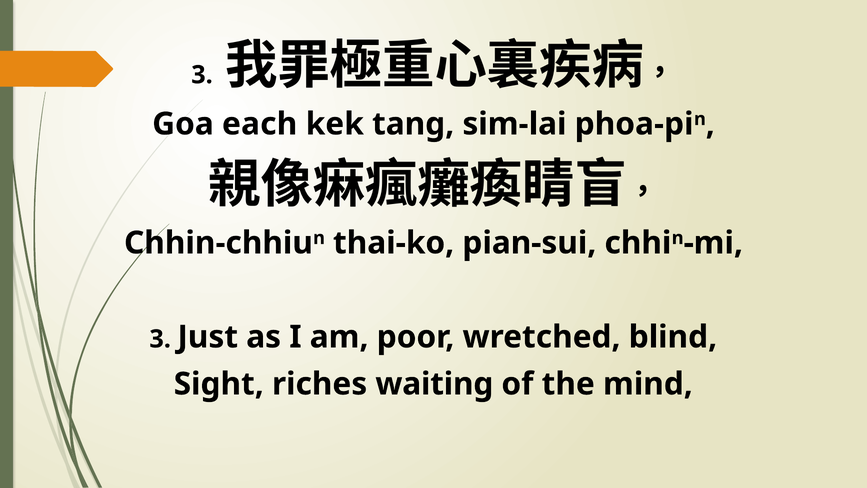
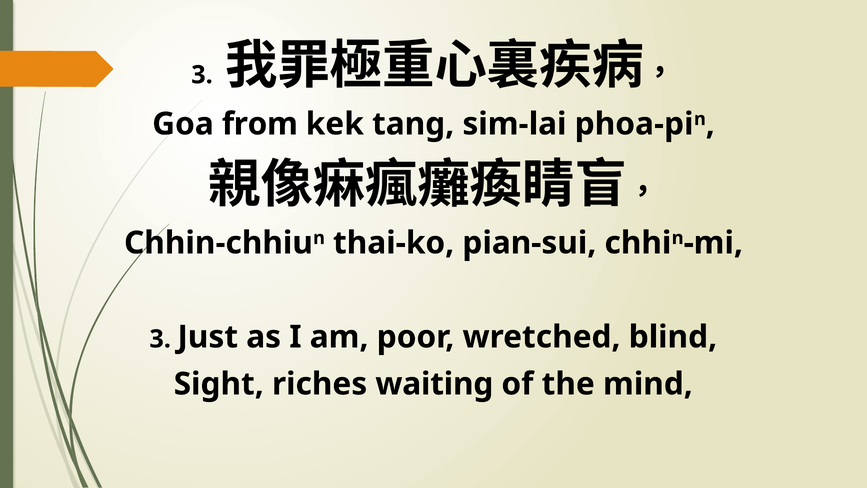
each: each -> from
